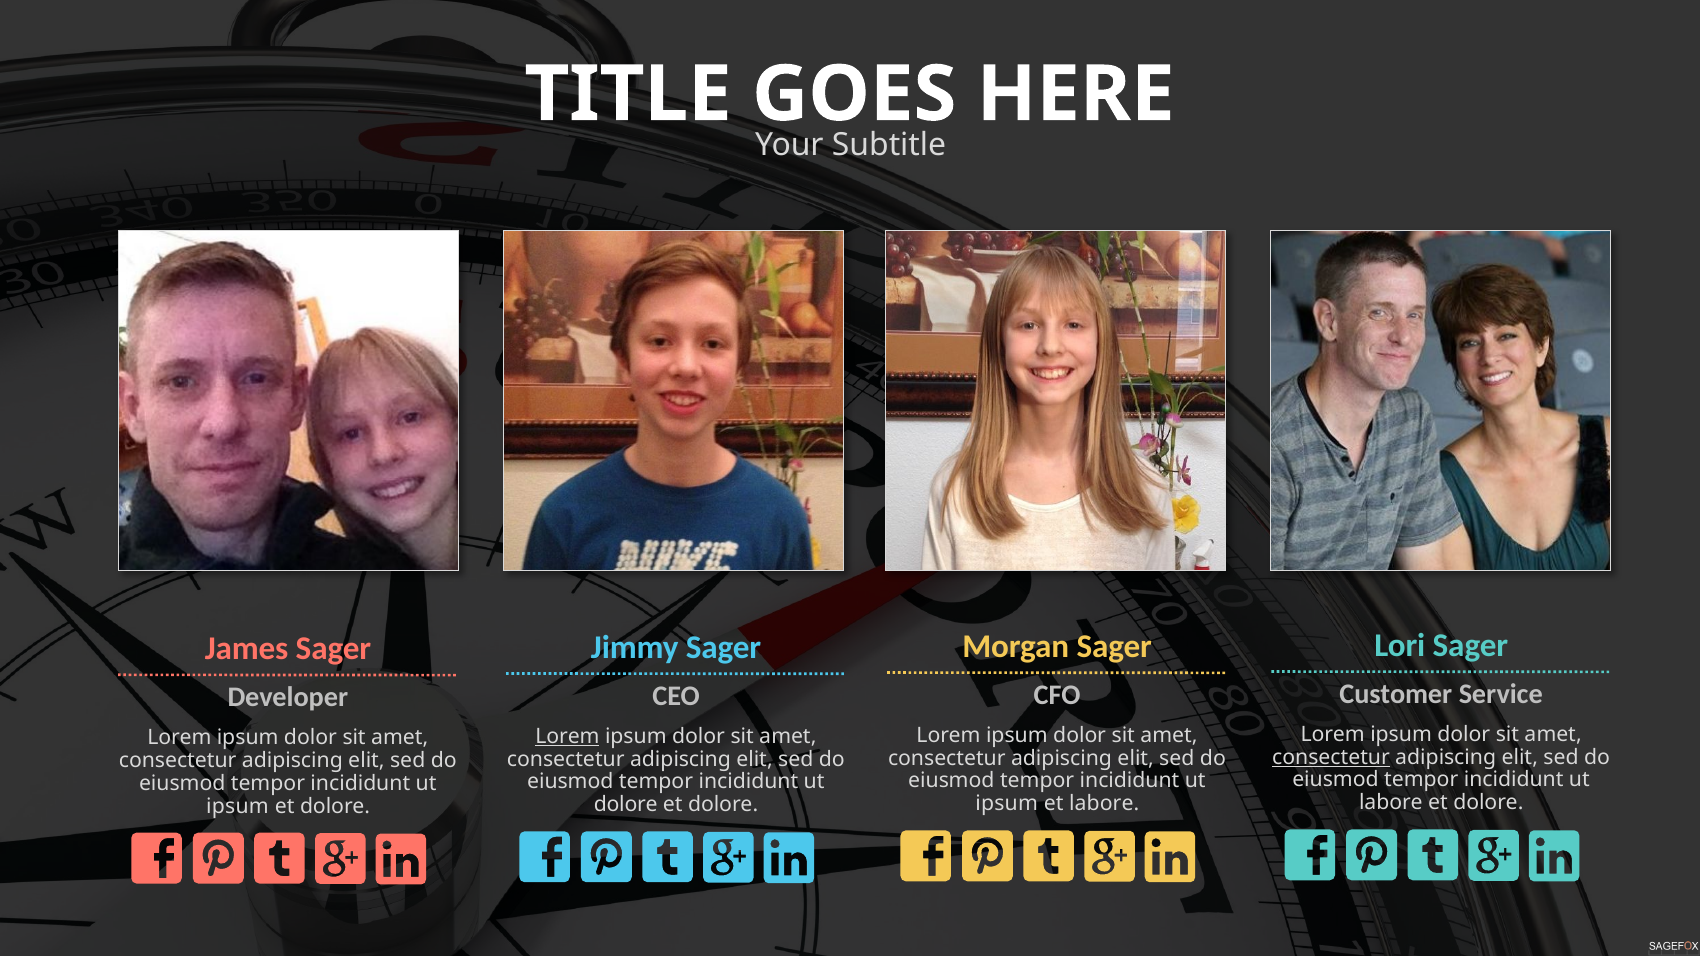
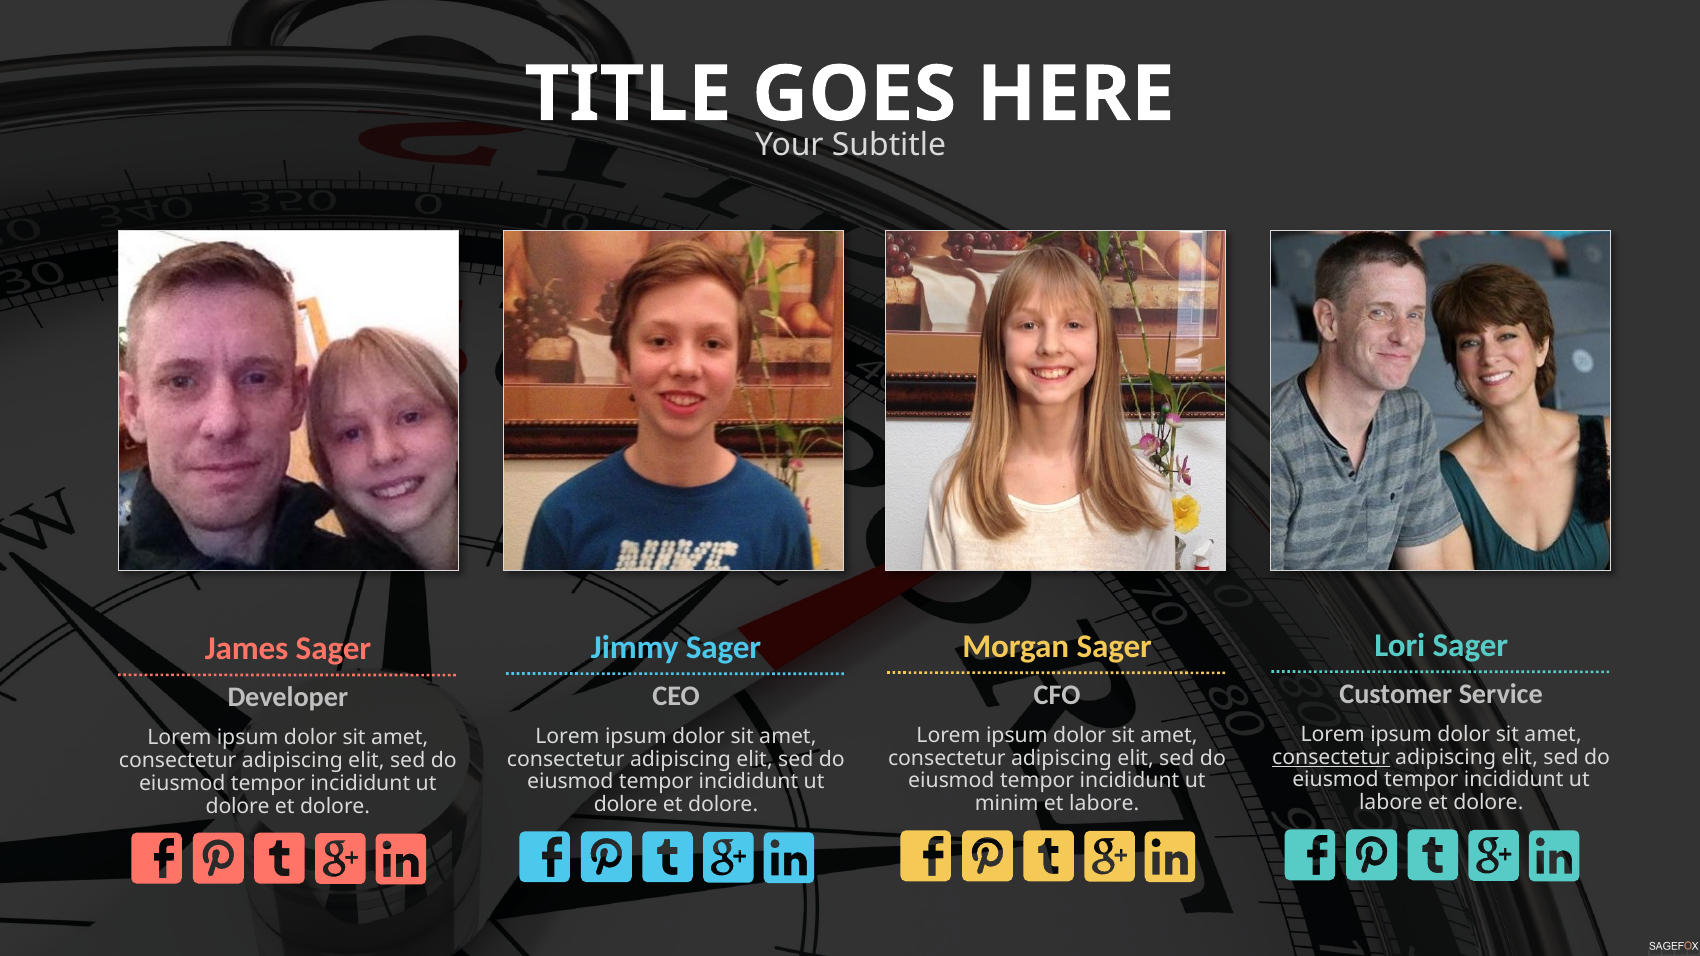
Lorem at (567, 736) underline: present -> none
ipsum at (1007, 804): ipsum -> minim
ipsum at (237, 806): ipsum -> dolore
